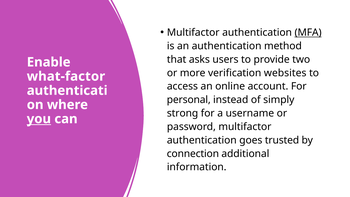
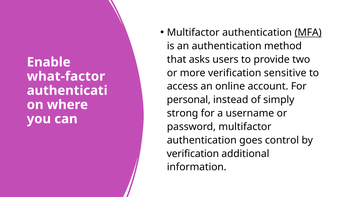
websites: websites -> sensitive
you underline: present -> none
trusted: trusted -> control
connection at (193, 154): connection -> verification
